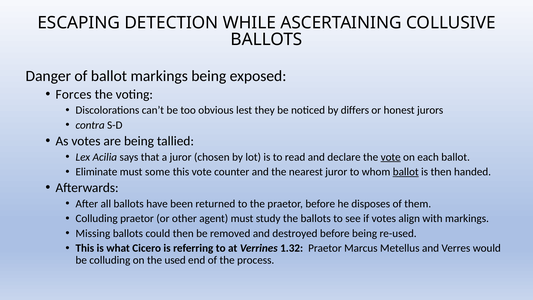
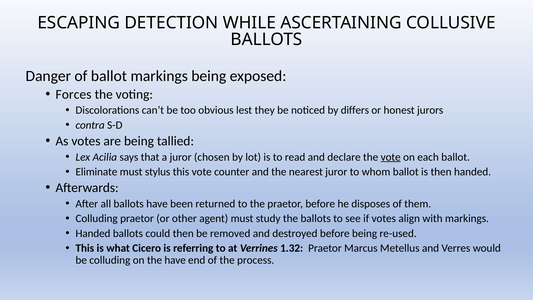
some: some -> stylus
ballot at (406, 172) underline: present -> none
Missing at (93, 233): Missing -> Handed
the used: used -> have
